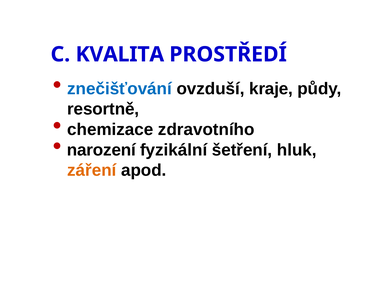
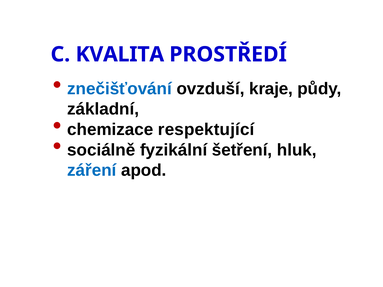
resortně: resortně -> základní
zdravotního: zdravotního -> respektující
narození: narození -> sociálně
záření colour: orange -> blue
